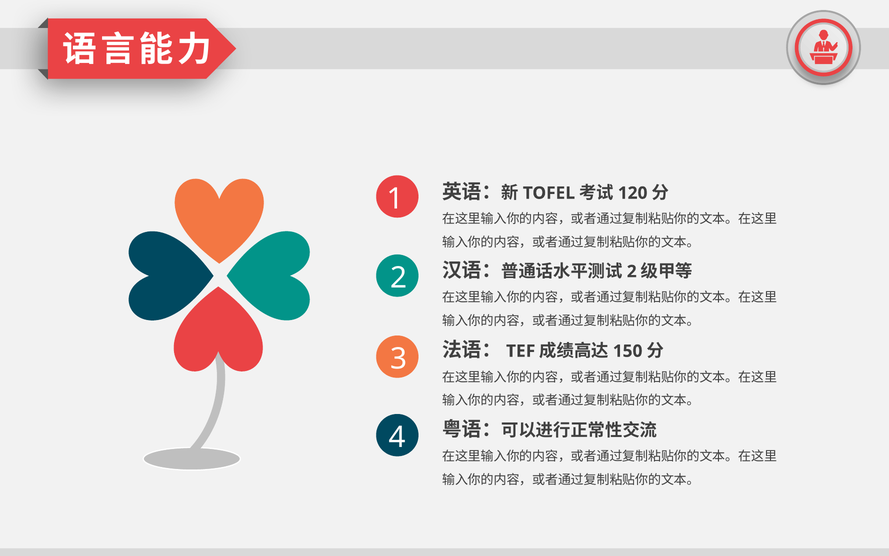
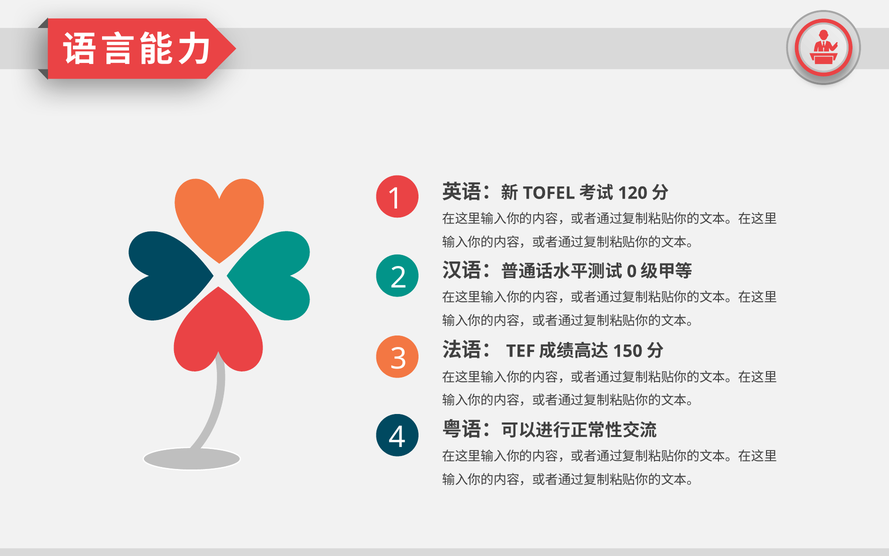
2 at (632, 271): 2 -> 0
